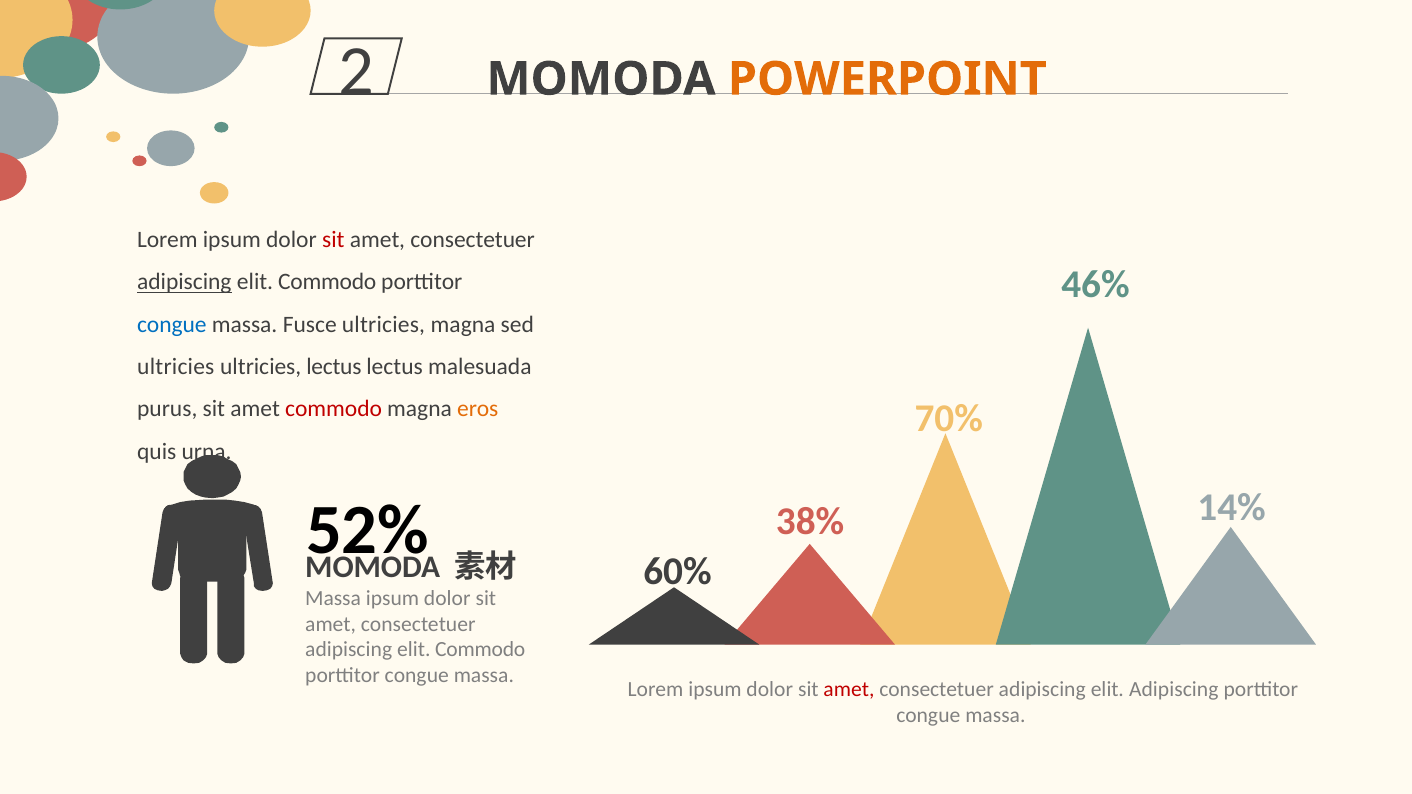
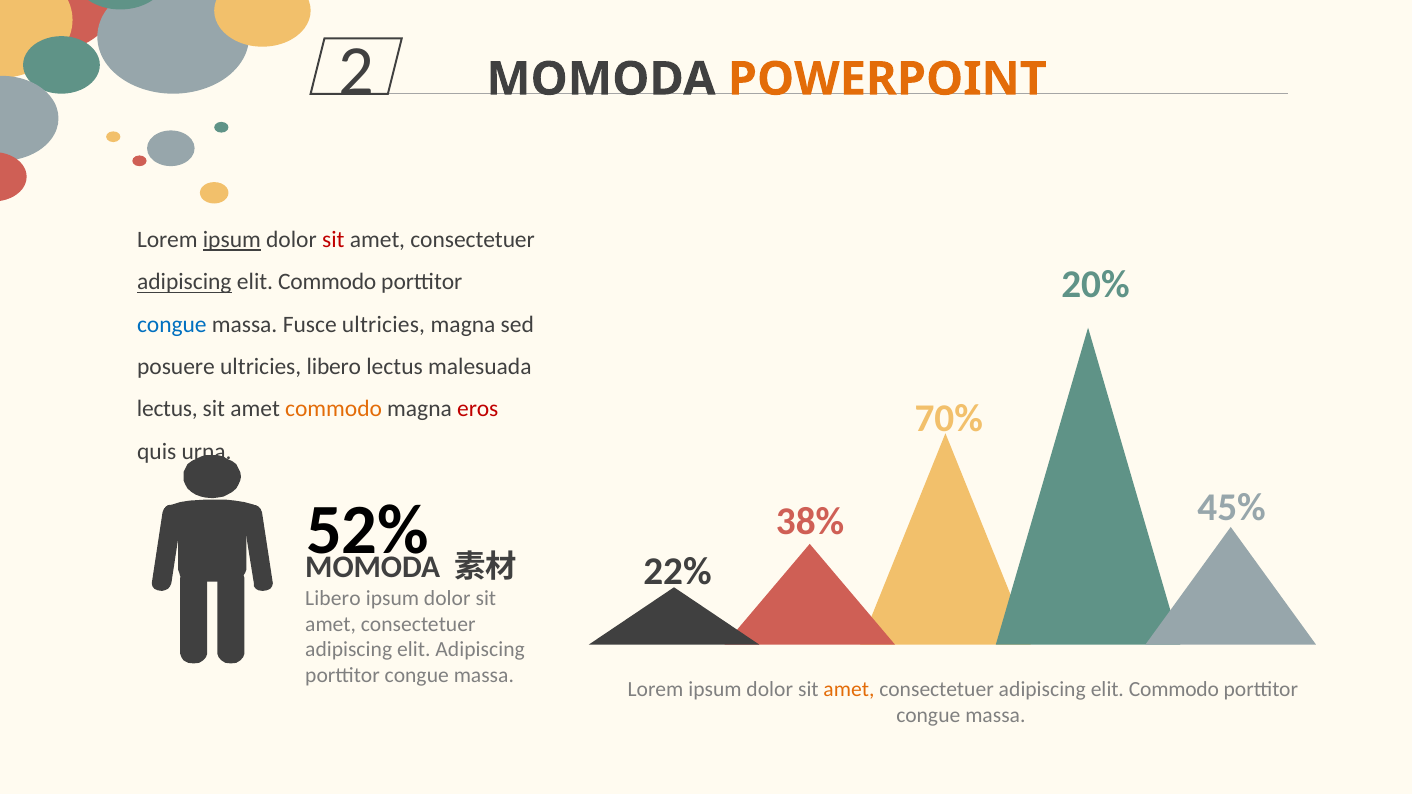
ipsum at (232, 240) underline: none -> present
46%: 46% -> 20%
ultricies at (176, 367): ultricies -> posuere
ultricies lectus: lectus -> libero
purus at (167, 409): purus -> lectus
commodo at (334, 409) colour: red -> orange
eros colour: orange -> red
14%: 14% -> 45%
60%: 60% -> 22%
Massa at (333, 598): Massa -> Libero
Commodo at (480, 650): Commodo -> Adipiscing
amet at (849, 690) colour: red -> orange
Adipiscing at (1174, 690): Adipiscing -> Commodo
